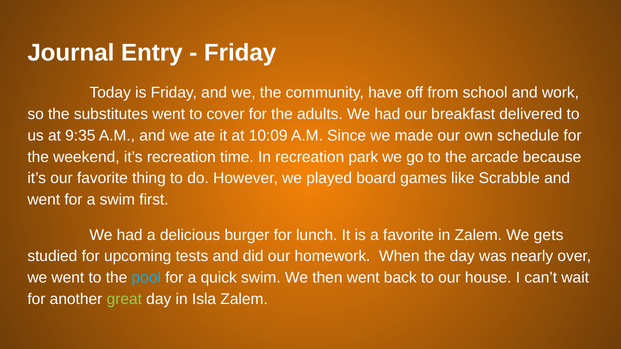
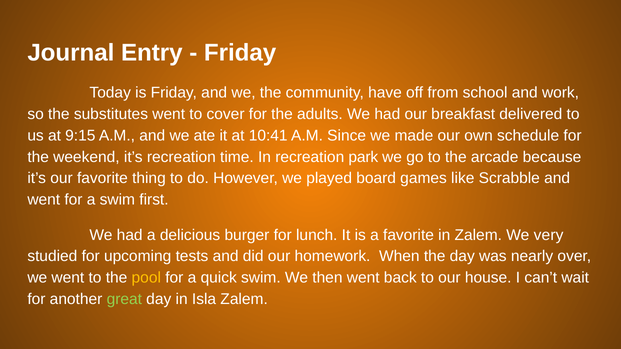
9:35: 9:35 -> 9:15
10:09: 10:09 -> 10:41
gets: gets -> very
pool colour: light blue -> yellow
